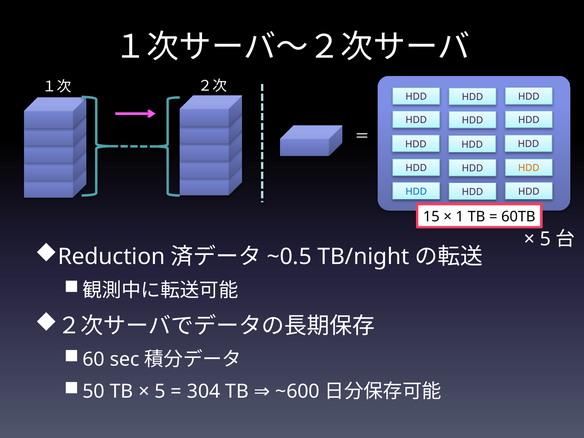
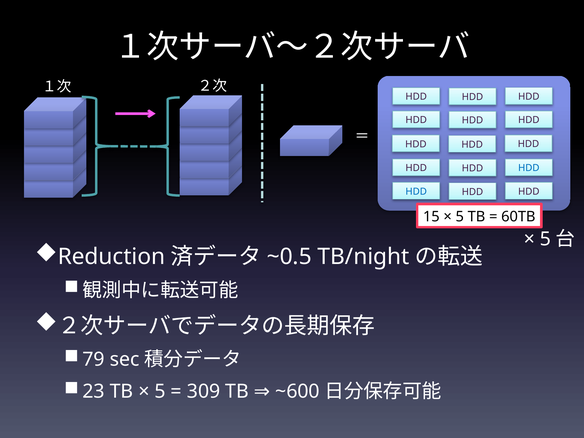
HDD at (529, 168) colour: orange -> blue
1 at (460, 217): 1 -> 5
60: 60 -> 79
50: 50 -> 23
304: 304 -> 309
